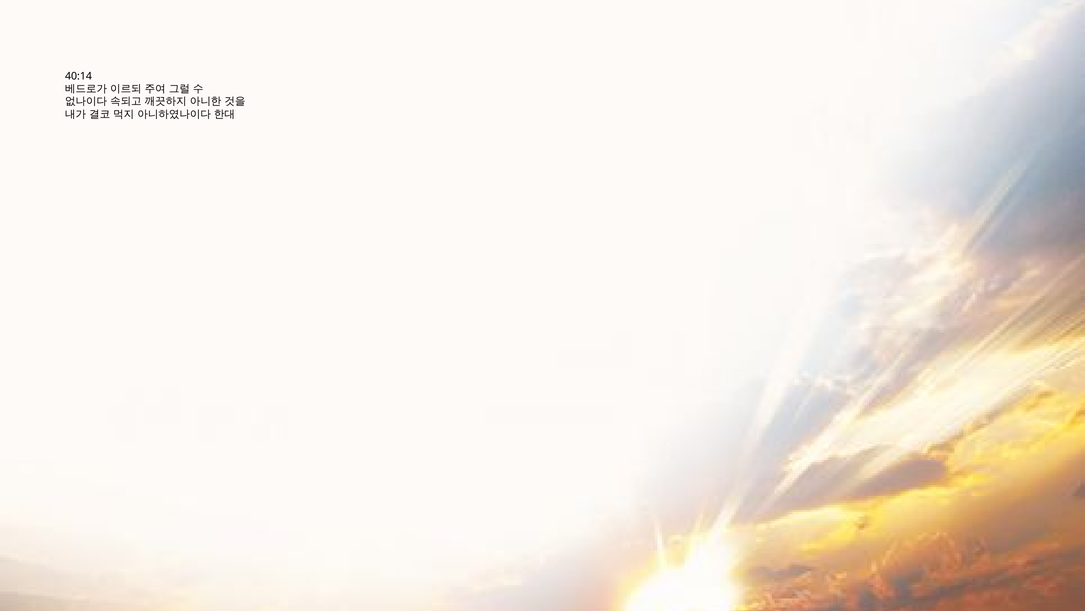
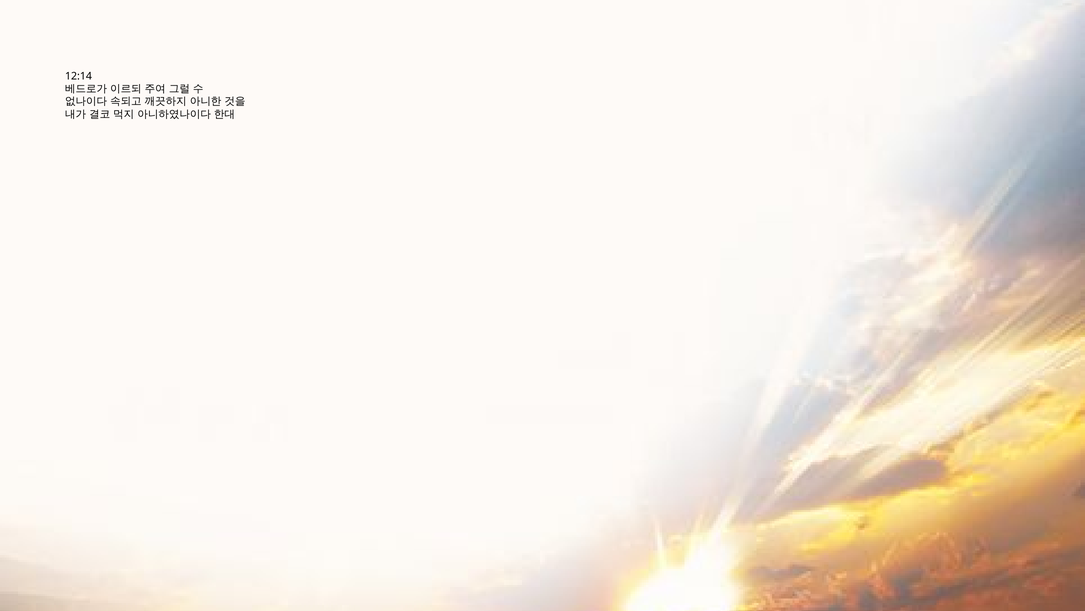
40:14: 40:14 -> 12:14
